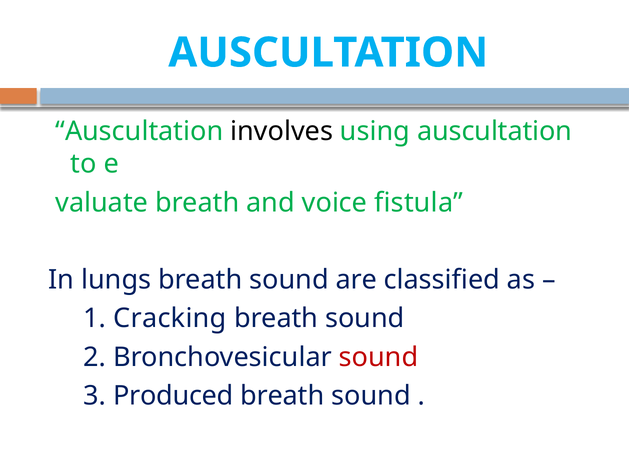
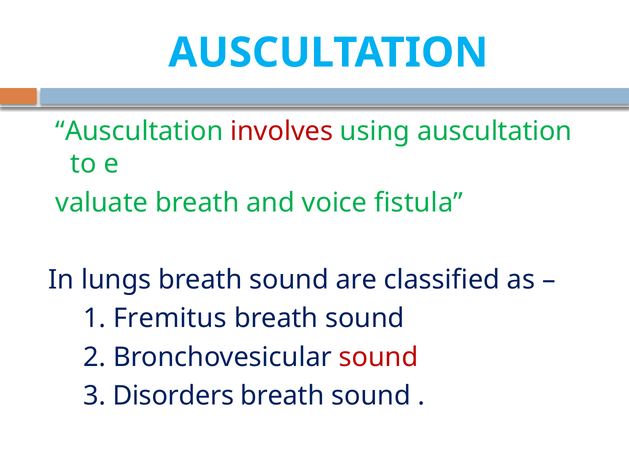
involves colour: black -> red
Cracking: Cracking -> Fremitus
Produced: Produced -> Disorders
